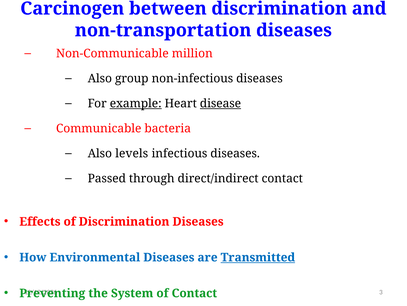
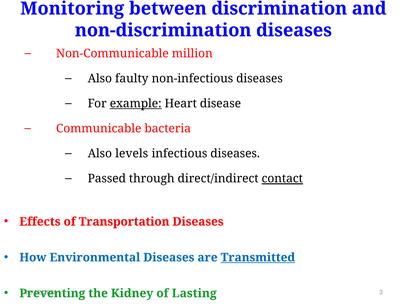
Carcinogen: Carcinogen -> Monitoring
non-transportation: non-transportation -> non-discrimination
group: group -> faulty
disease underline: present -> none
contact at (282, 178) underline: none -> present
of Discrimination: Discrimination -> Transportation
System: System -> Kidney
of Contact: Contact -> Lasting
